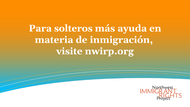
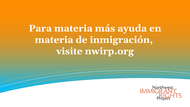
Para solteros: solteros -> materia
